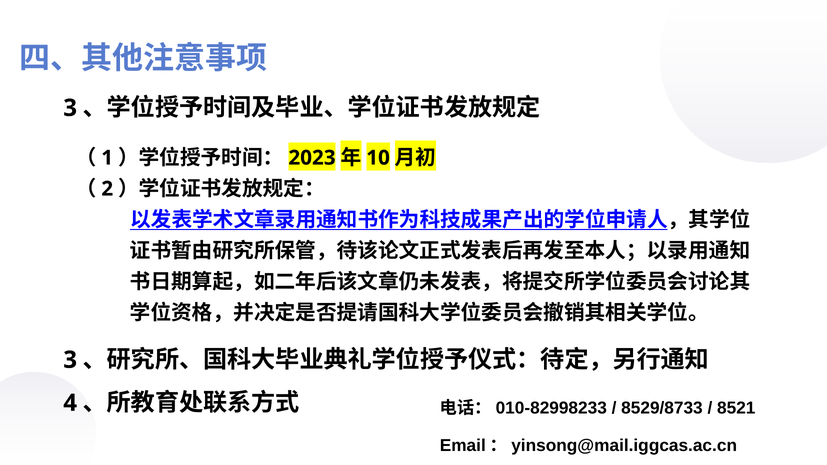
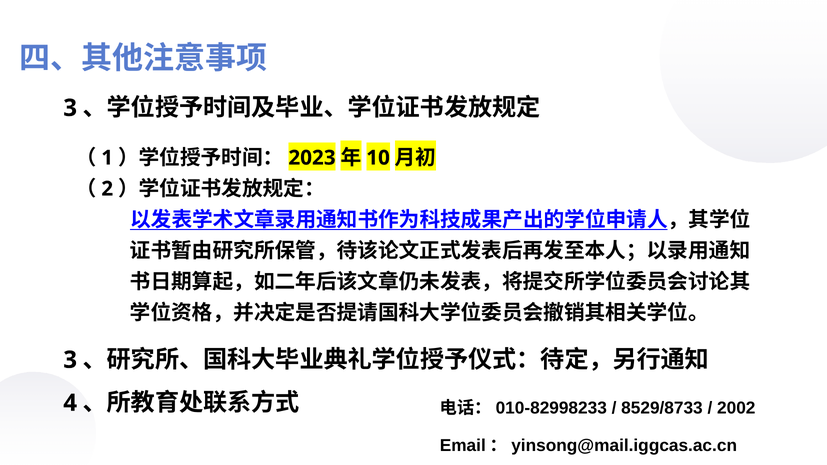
8521: 8521 -> 2002
